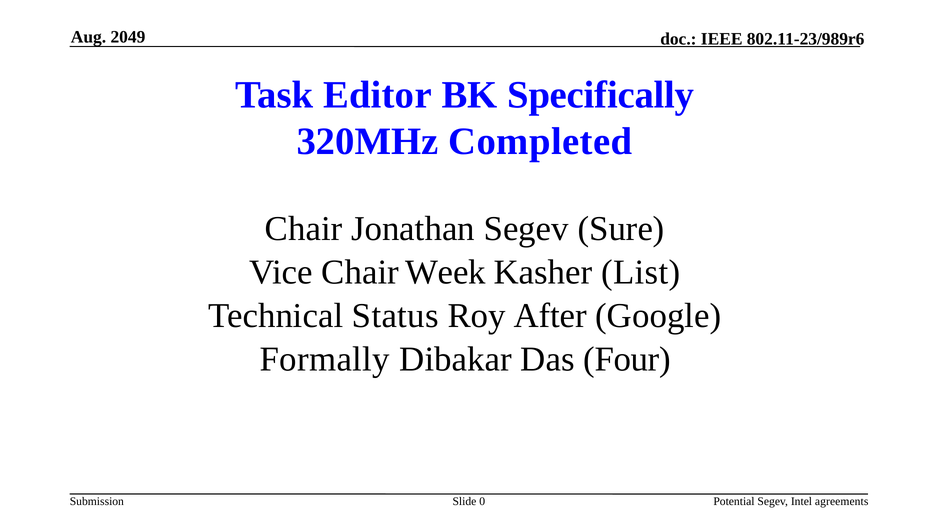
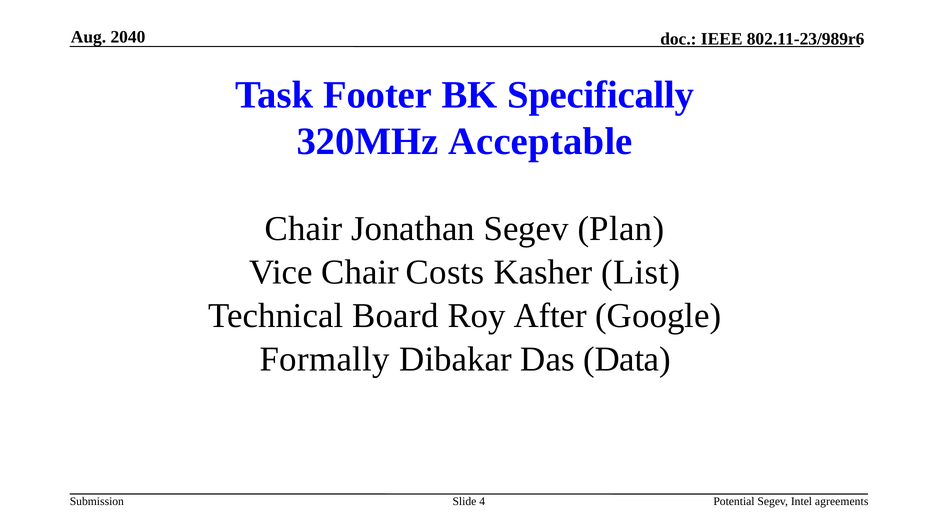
2049: 2049 -> 2040
Editor: Editor -> Footer
Completed: Completed -> Acceptable
Sure: Sure -> Plan
Week: Week -> Costs
Status: Status -> Board
Four: Four -> Data
0: 0 -> 4
